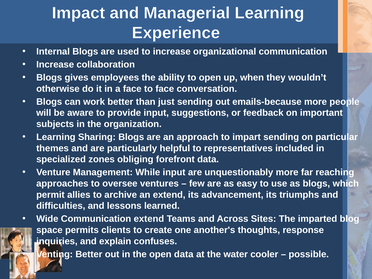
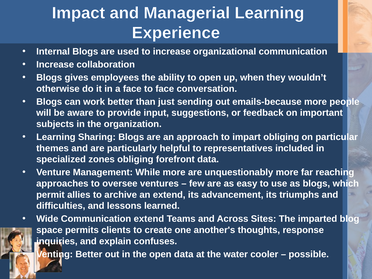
impart sending: sending -> obliging
While input: input -> more
